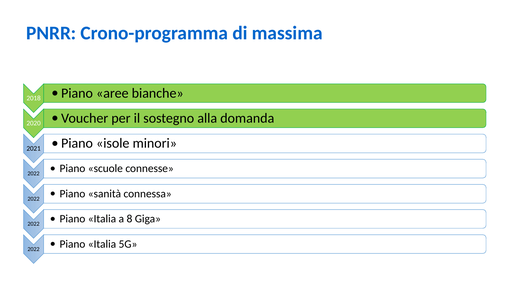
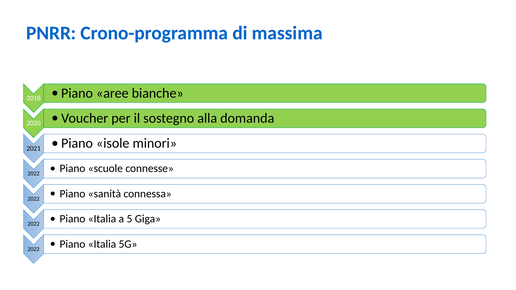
8: 8 -> 5
